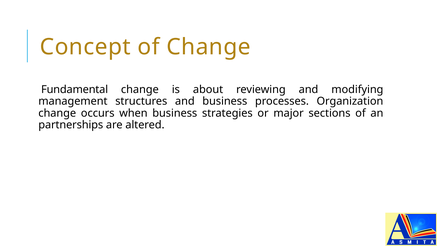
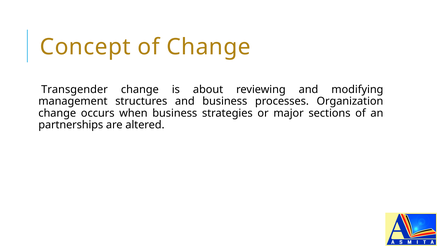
Fundamental: Fundamental -> Transgender
